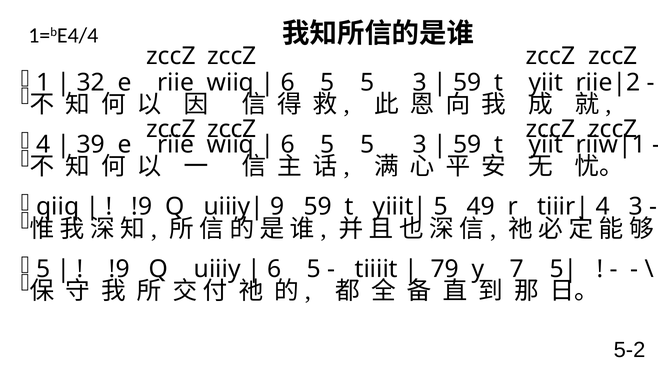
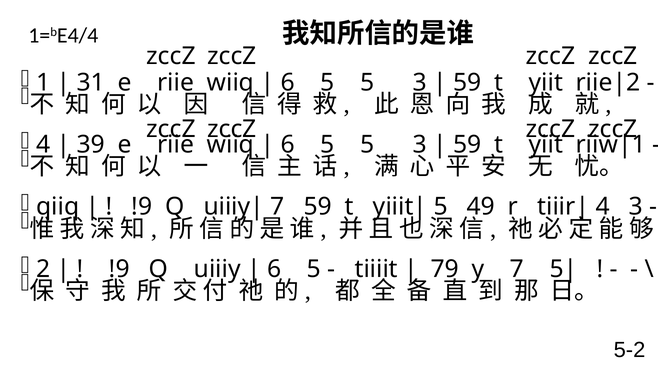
32: 32 -> 31
9 at (278, 207): 9 -> 7
5 at (43, 269): 5 -> 2
